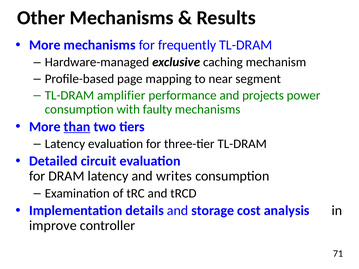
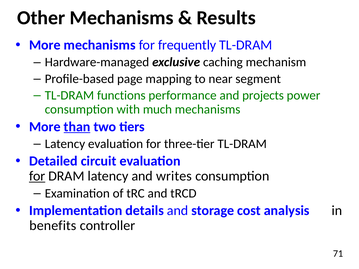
amplifier: amplifier -> functions
faulty: faulty -> much
for at (37, 176) underline: none -> present
improve: improve -> benefits
